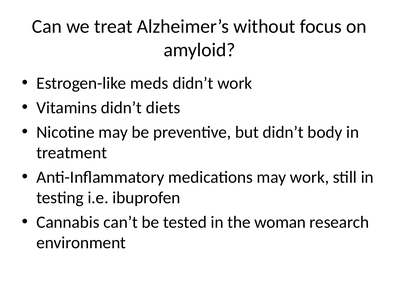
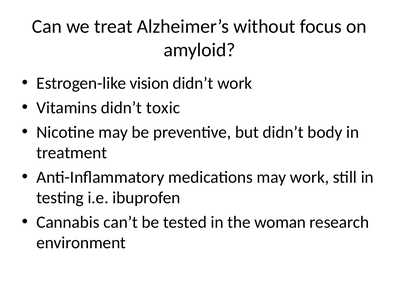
meds: meds -> vision
diets: diets -> toxic
